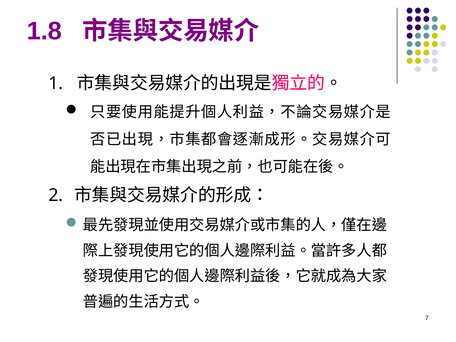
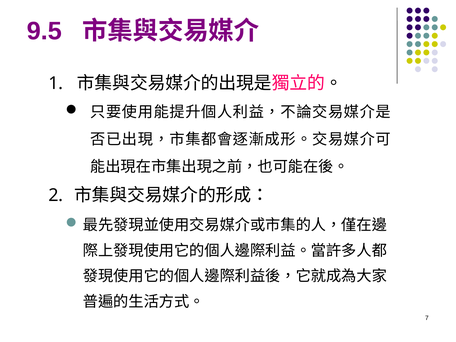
1.8: 1.8 -> 9.5
